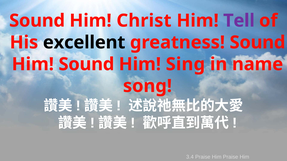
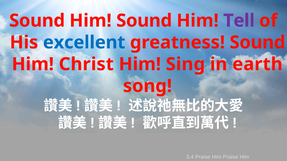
Him Christ: Christ -> Sound
excellent colour: black -> blue
Him Sound: Sound -> Christ
name: name -> earth
